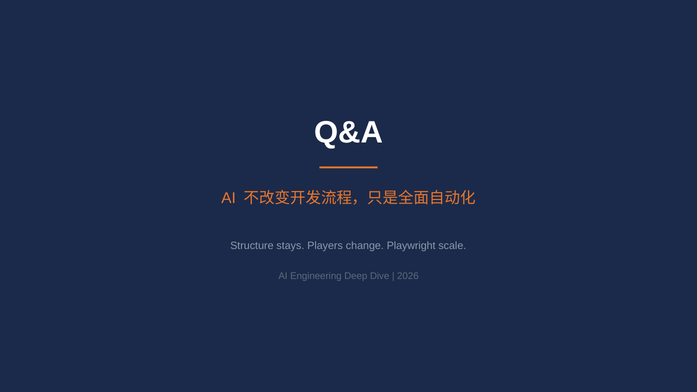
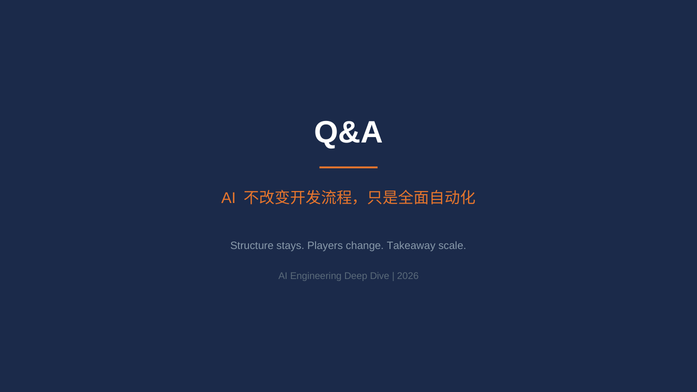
Playwright: Playwright -> Takeaway
